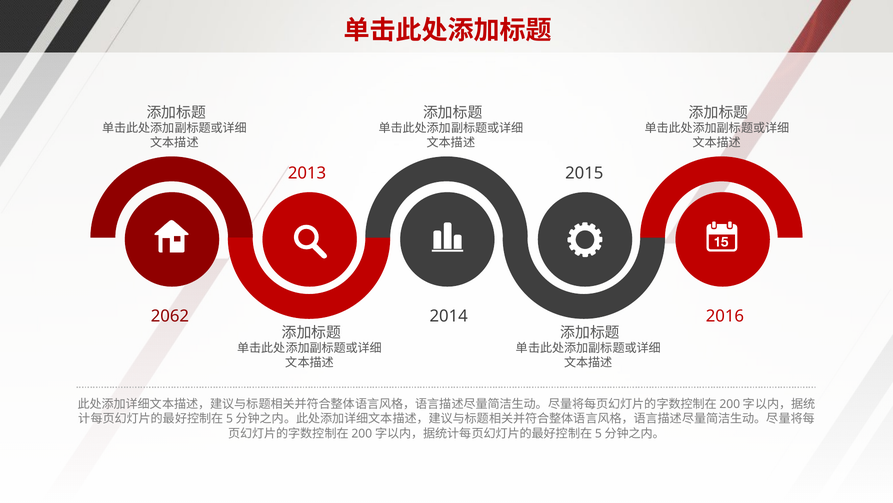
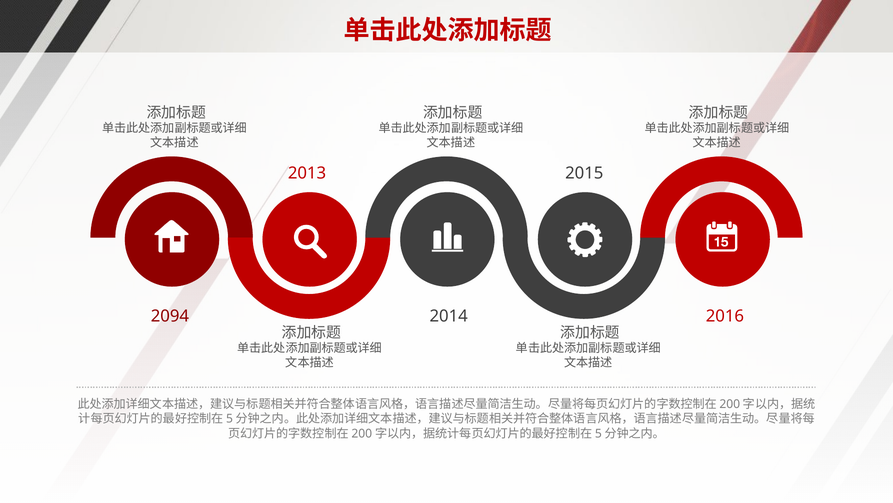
2062: 2062 -> 2094
